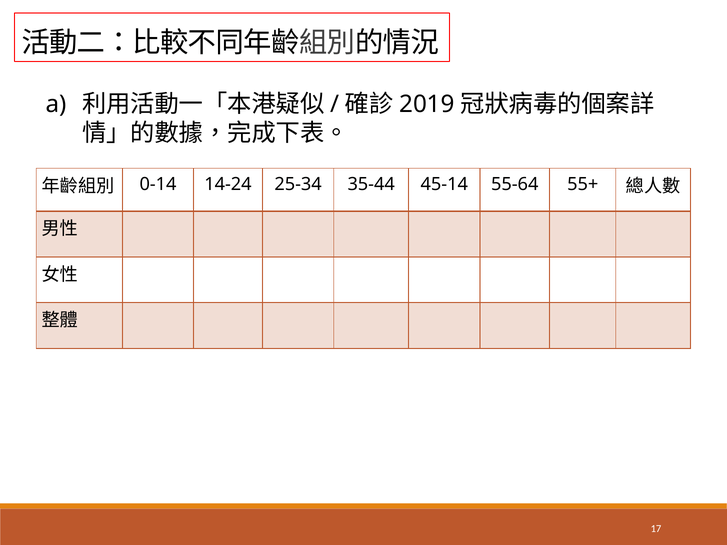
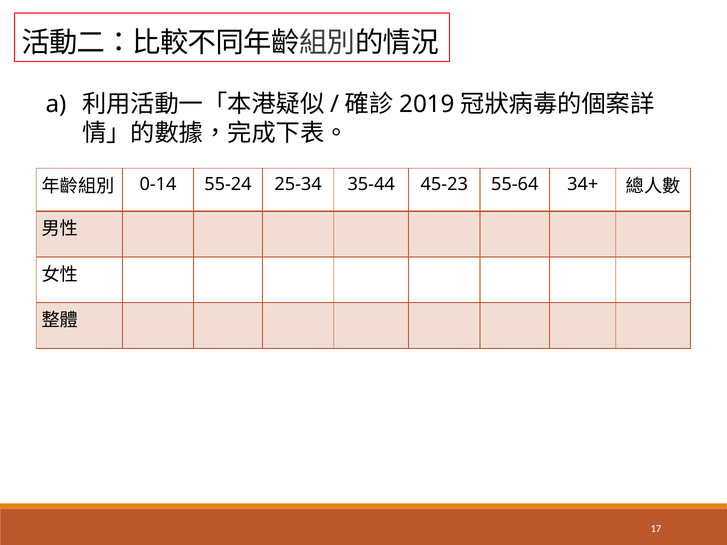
14-24: 14-24 -> 55-24
45-14: 45-14 -> 45-23
55+: 55+ -> 34+
